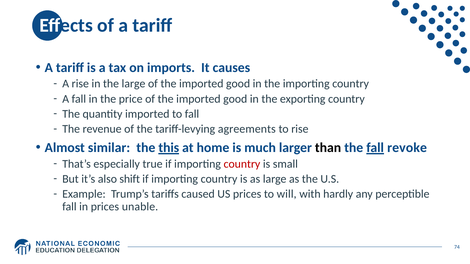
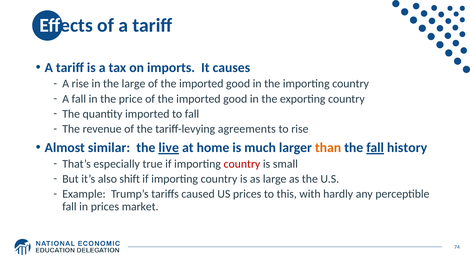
this: this -> live
than colour: black -> orange
revoke: revoke -> history
will: will -> this
unable: unable -> market
